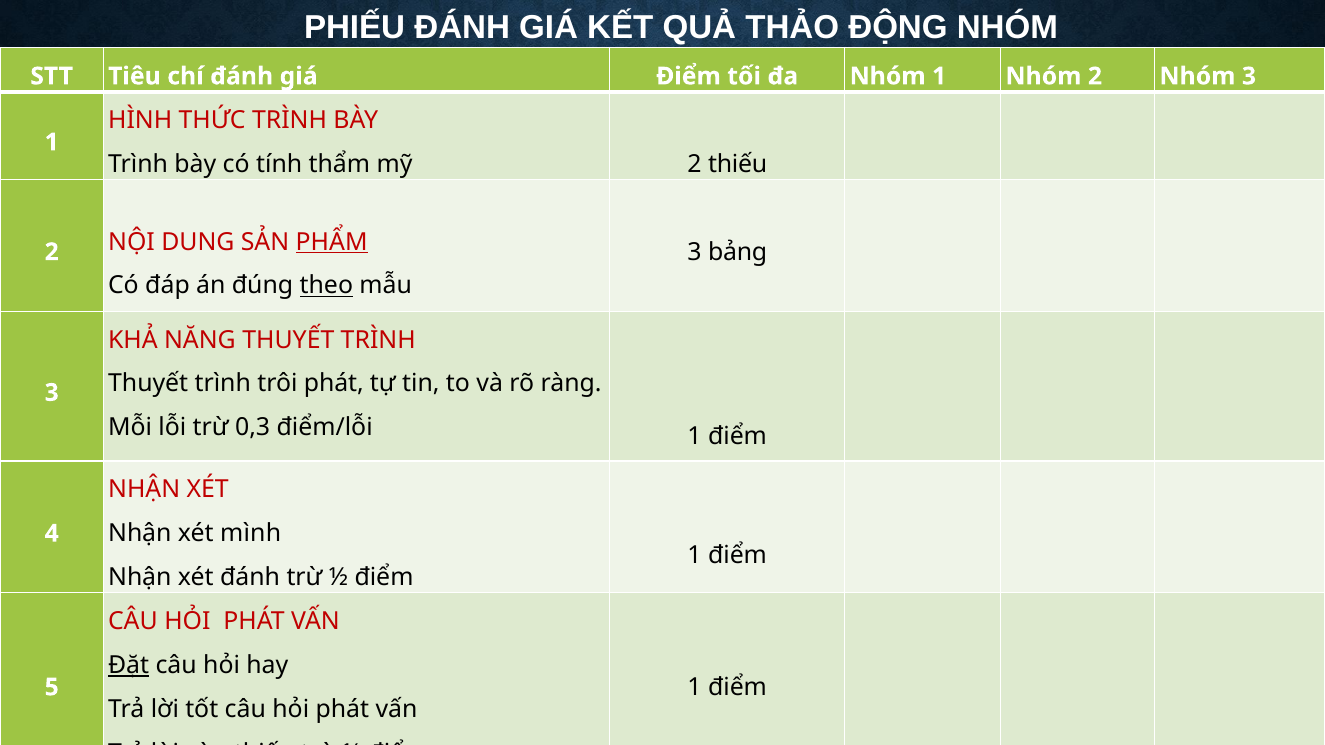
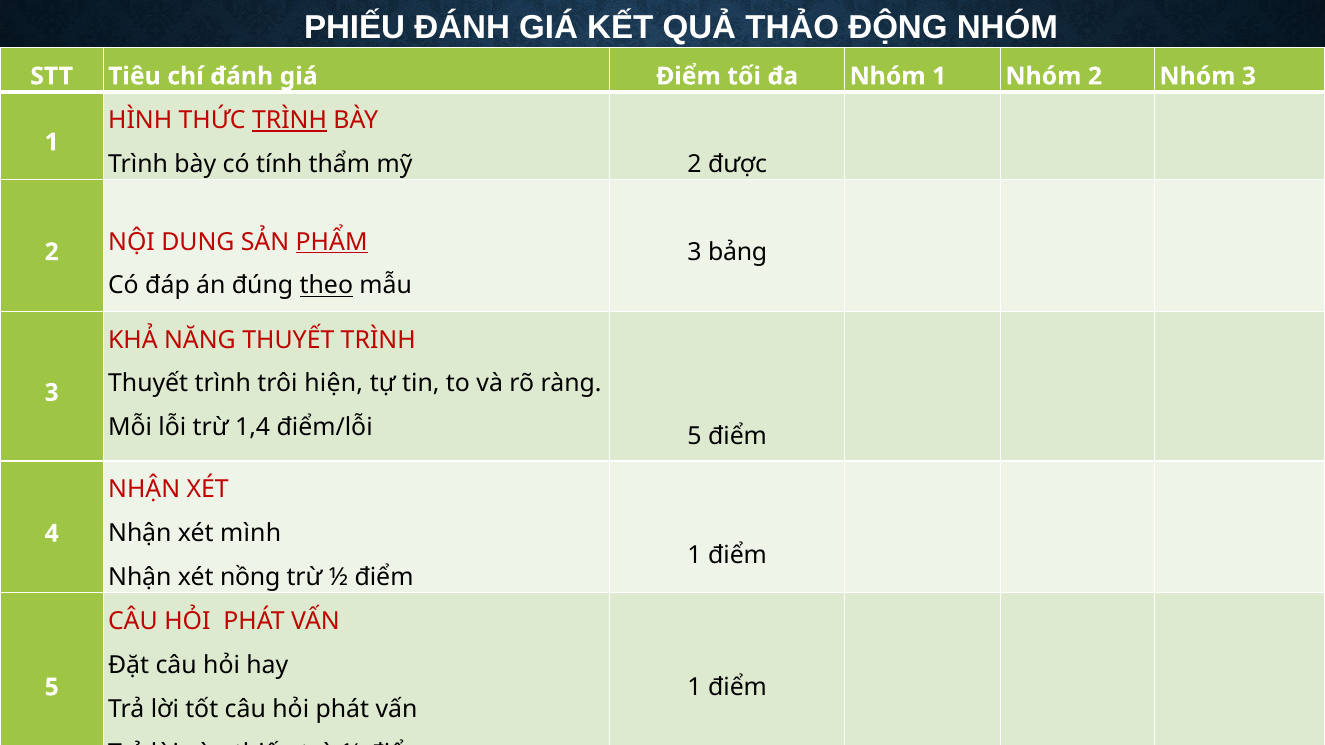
TRÌNH at (290, 120) underline: none -> present
2 thiếu: thiếu -> được
trôi phát: phát -> hiện
0,3: 0,3 -> 1,4
điểm/lỗi 1: 1 -> 5
xét đánh: đánh -> nồng
Đặt underline: present -> none
